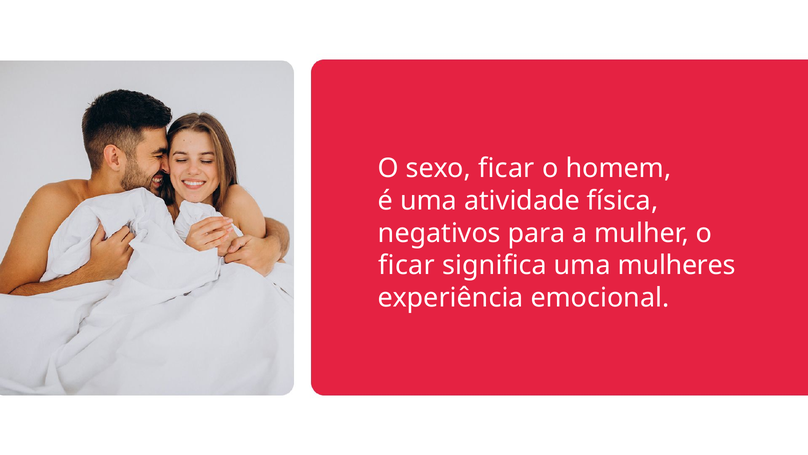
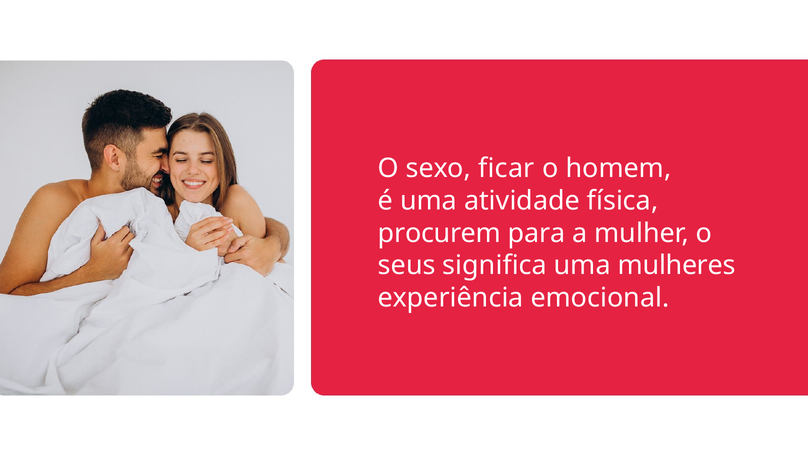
negativos: negativos -> procurem
ficar at (407, 265): ficar -> seus
